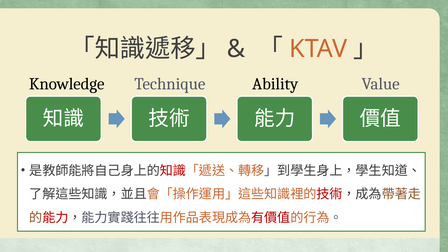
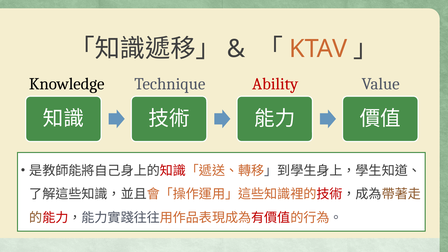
Ability colour: black -> red
